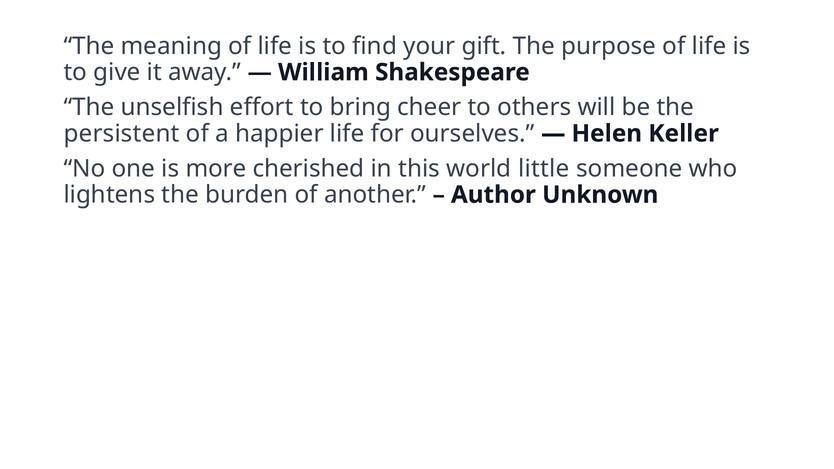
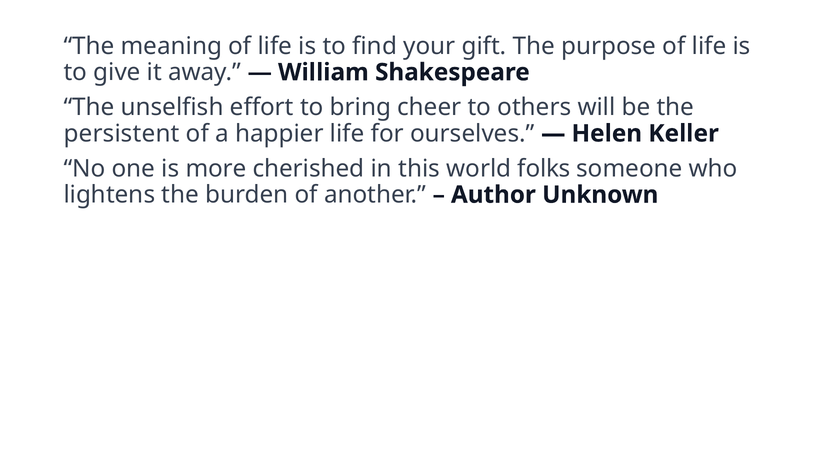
little: little -> folks
